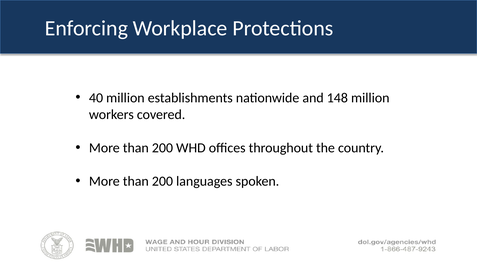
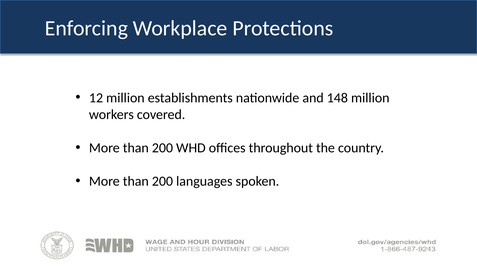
40: 40 -> 12
